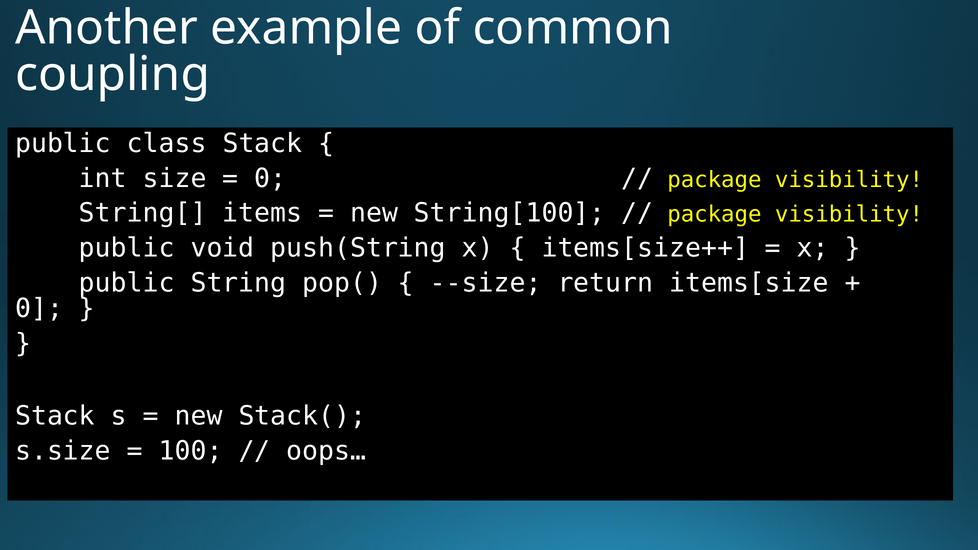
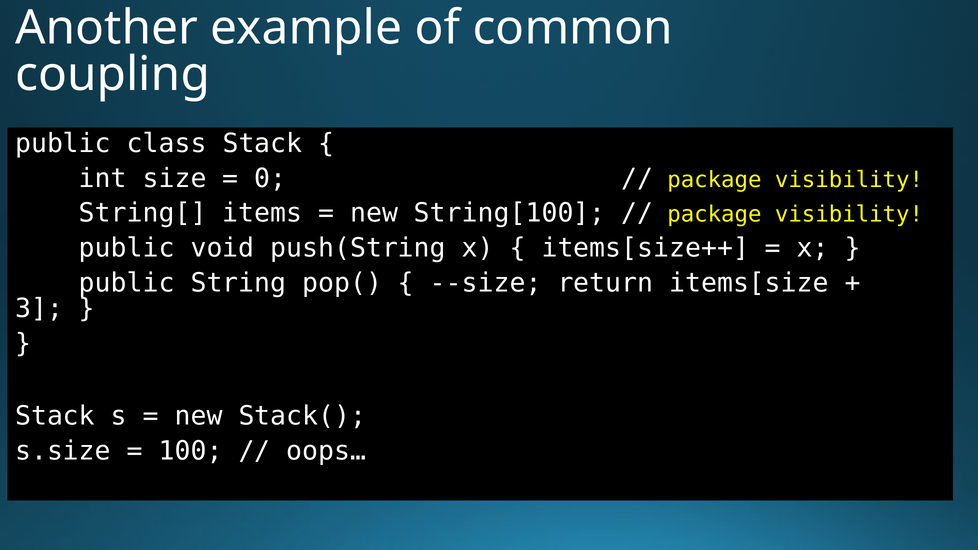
0 at (39, 309): 0 -> 3
